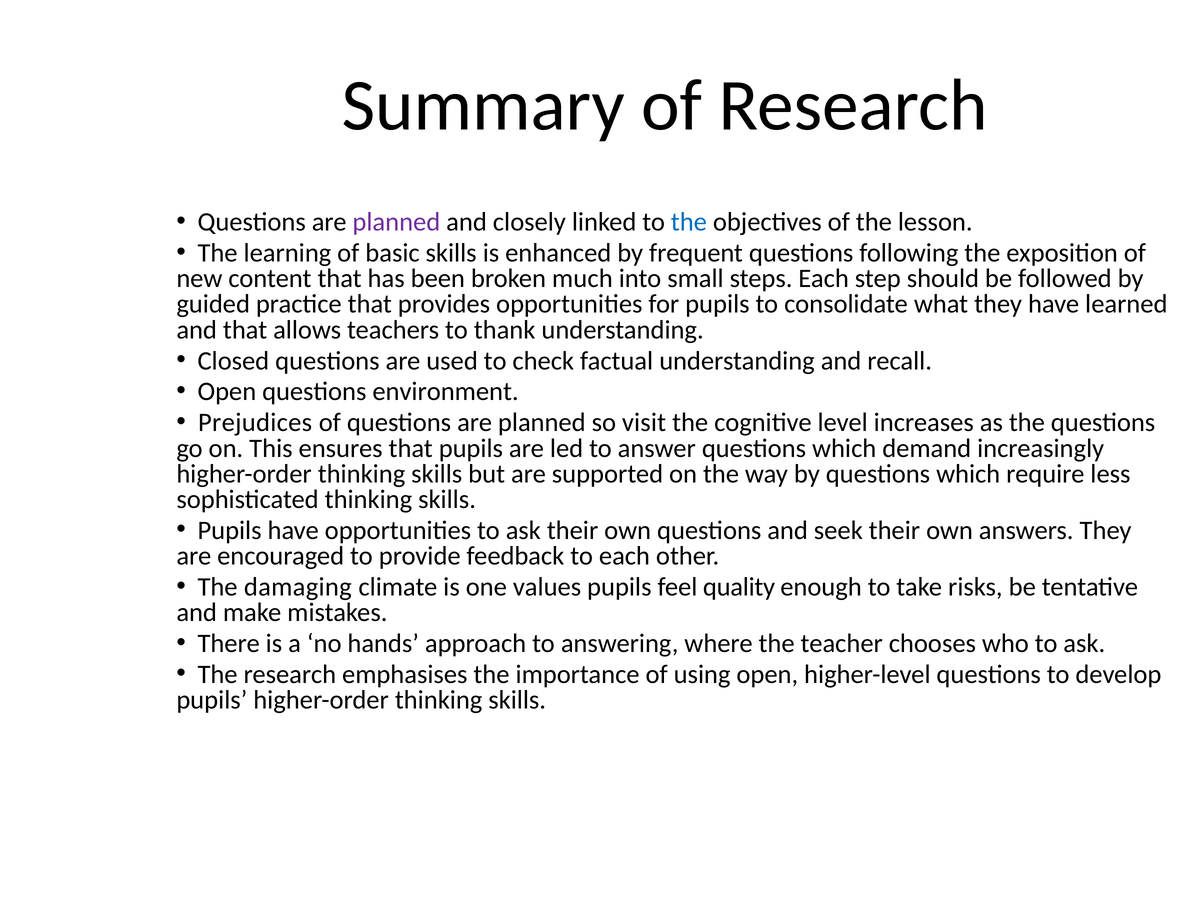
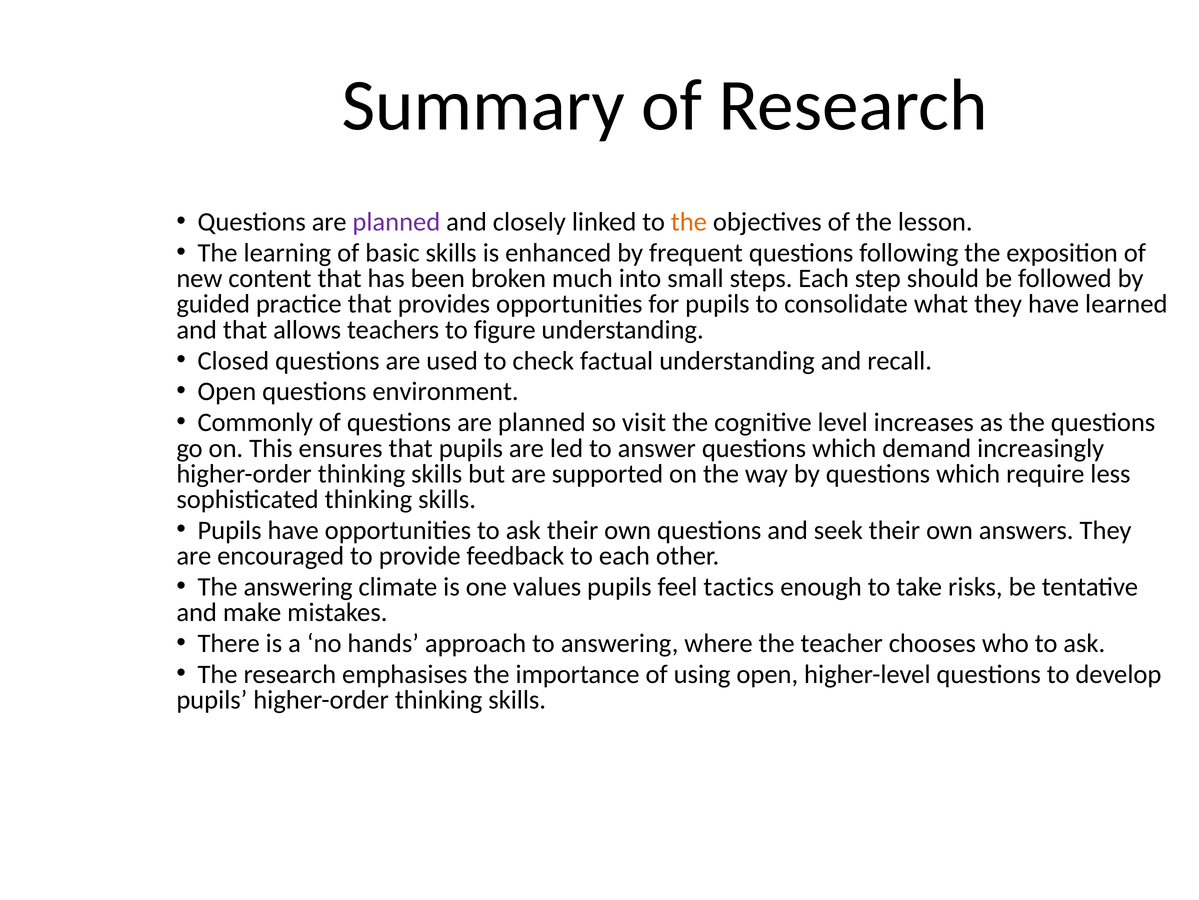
the at (689, 222) colour: blue -> orange
thank: thank -> figure
Prejudices: Prejudices -> Commonly
The damaging: damaging -> answering
quality: quality -> tactics
